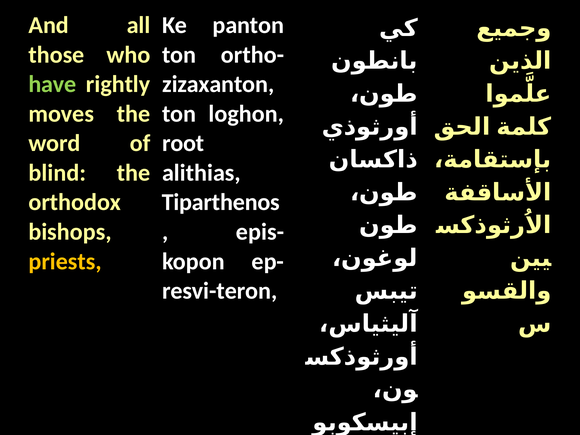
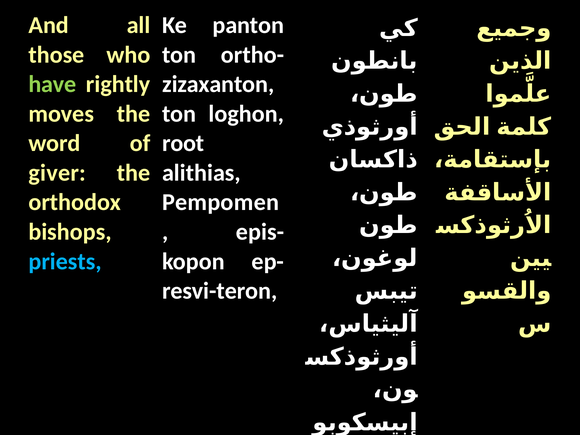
blind: blind -> giver
Tiparthenos: Tiparthenos -> Pempomen
priests colour: yellow -> light blue
